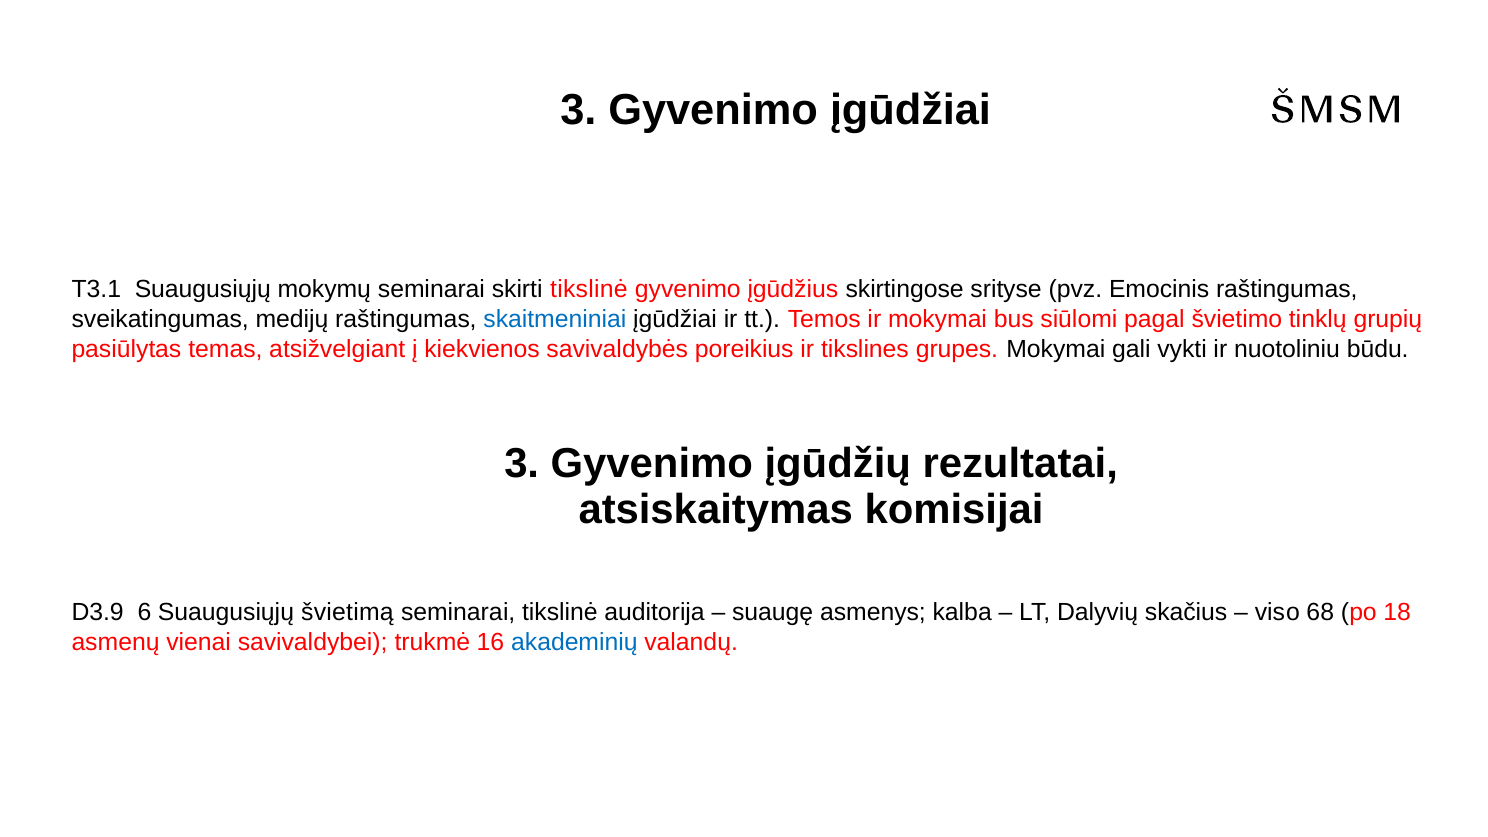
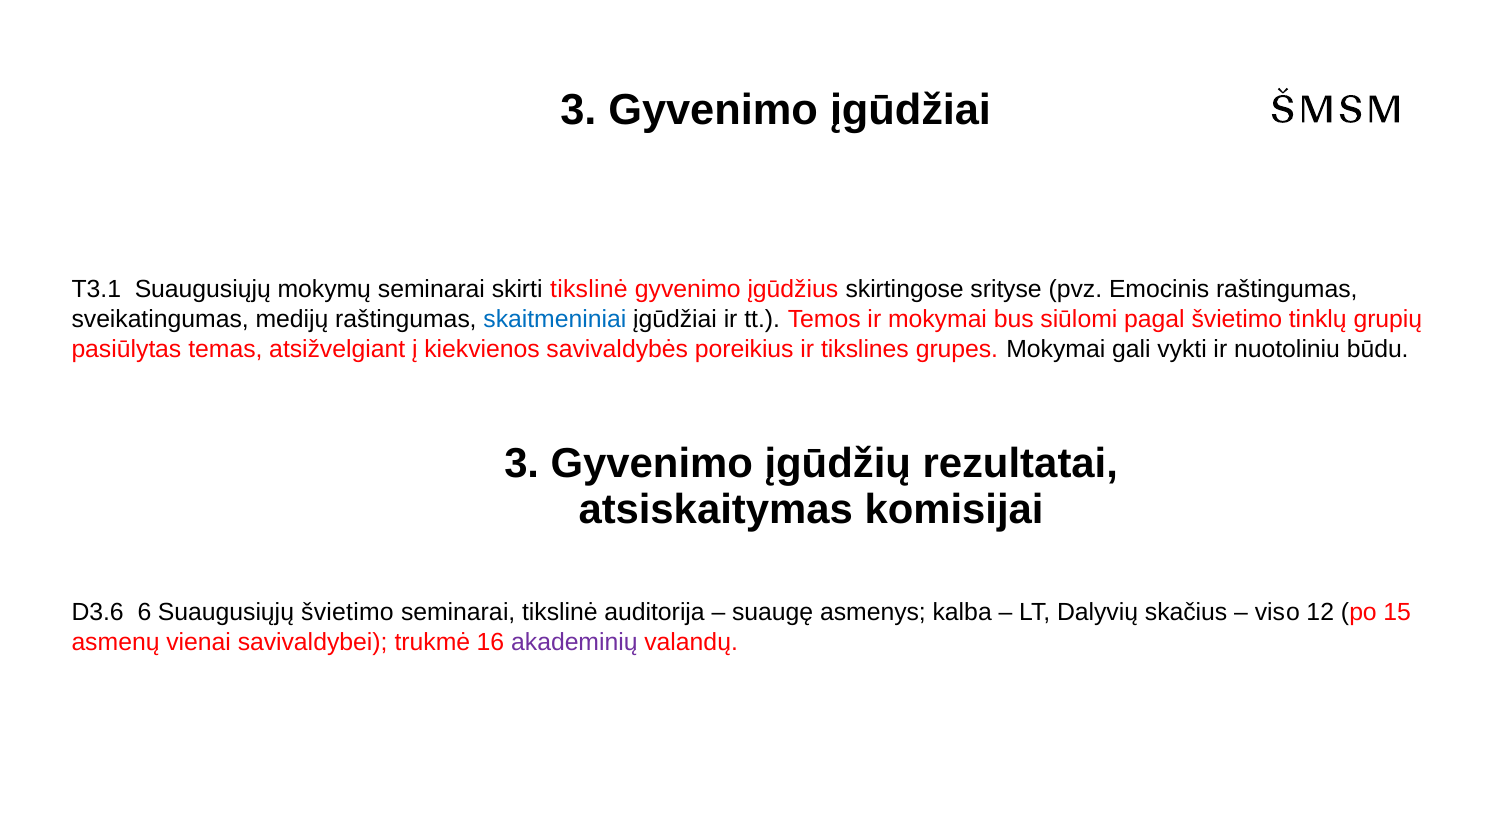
D3.9: D3.9 -> D3.6
Suaugusiųjų švietimą: švietimą -> švietimo
68: 68 -> 12
18: 18 -> 15
akademinių colour: blue -> purple
